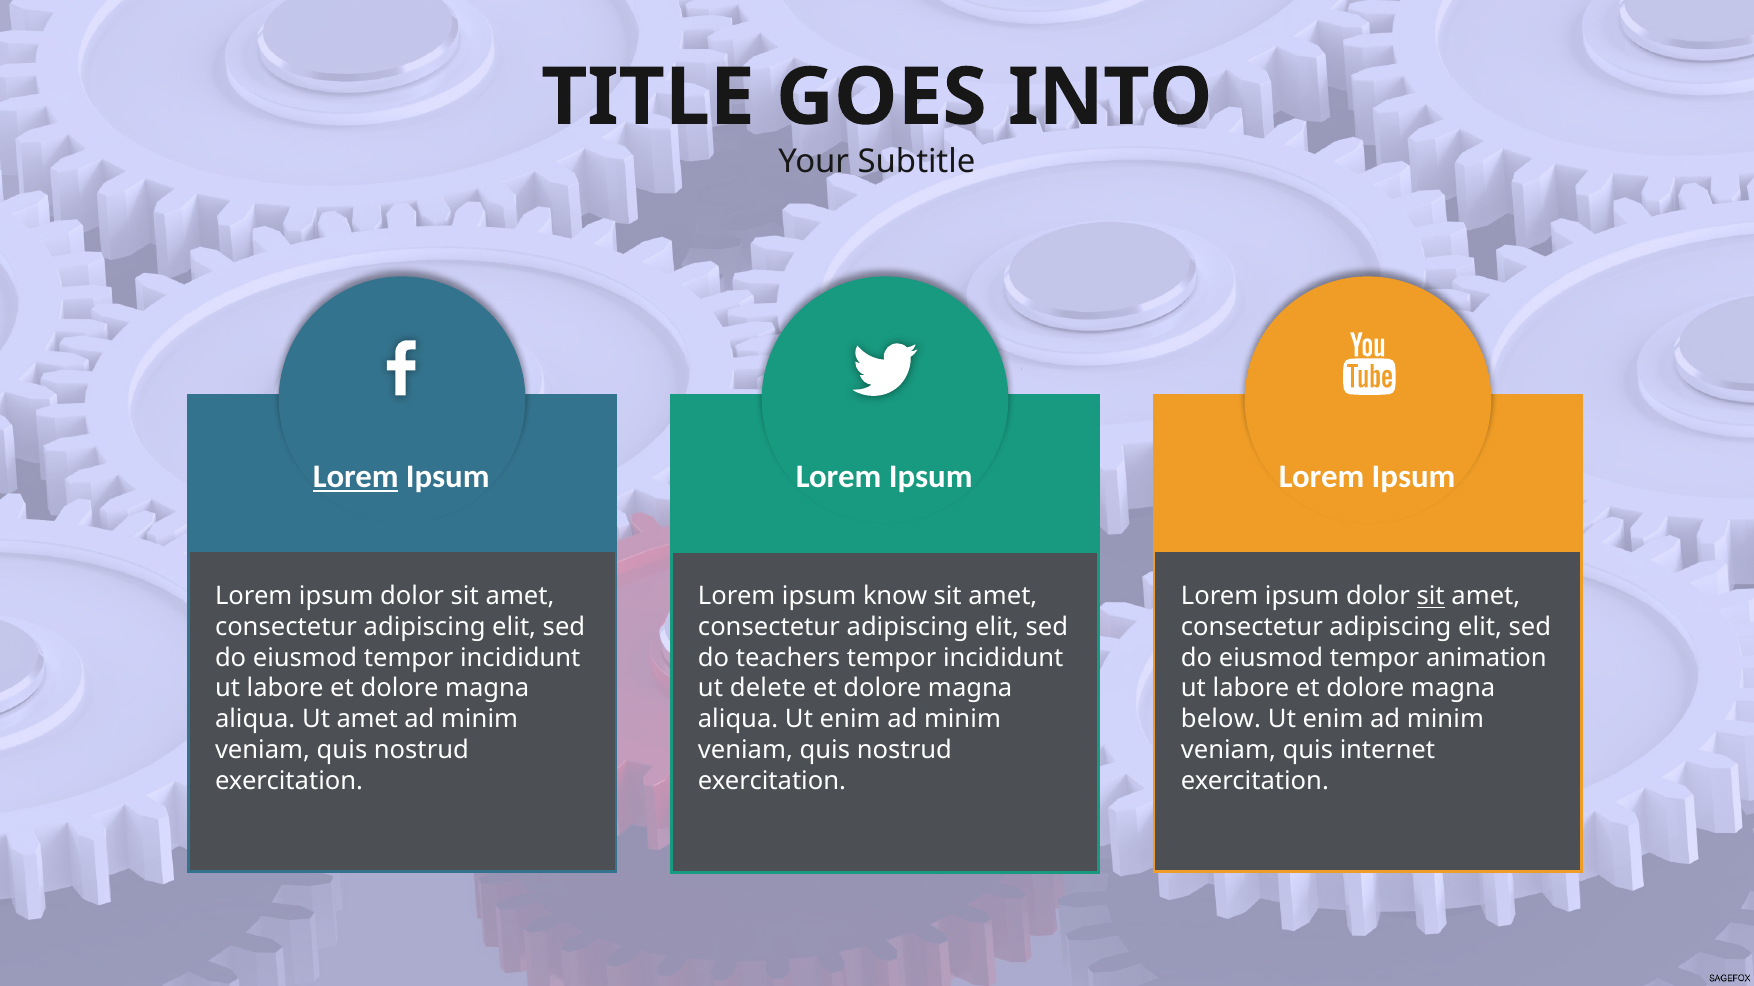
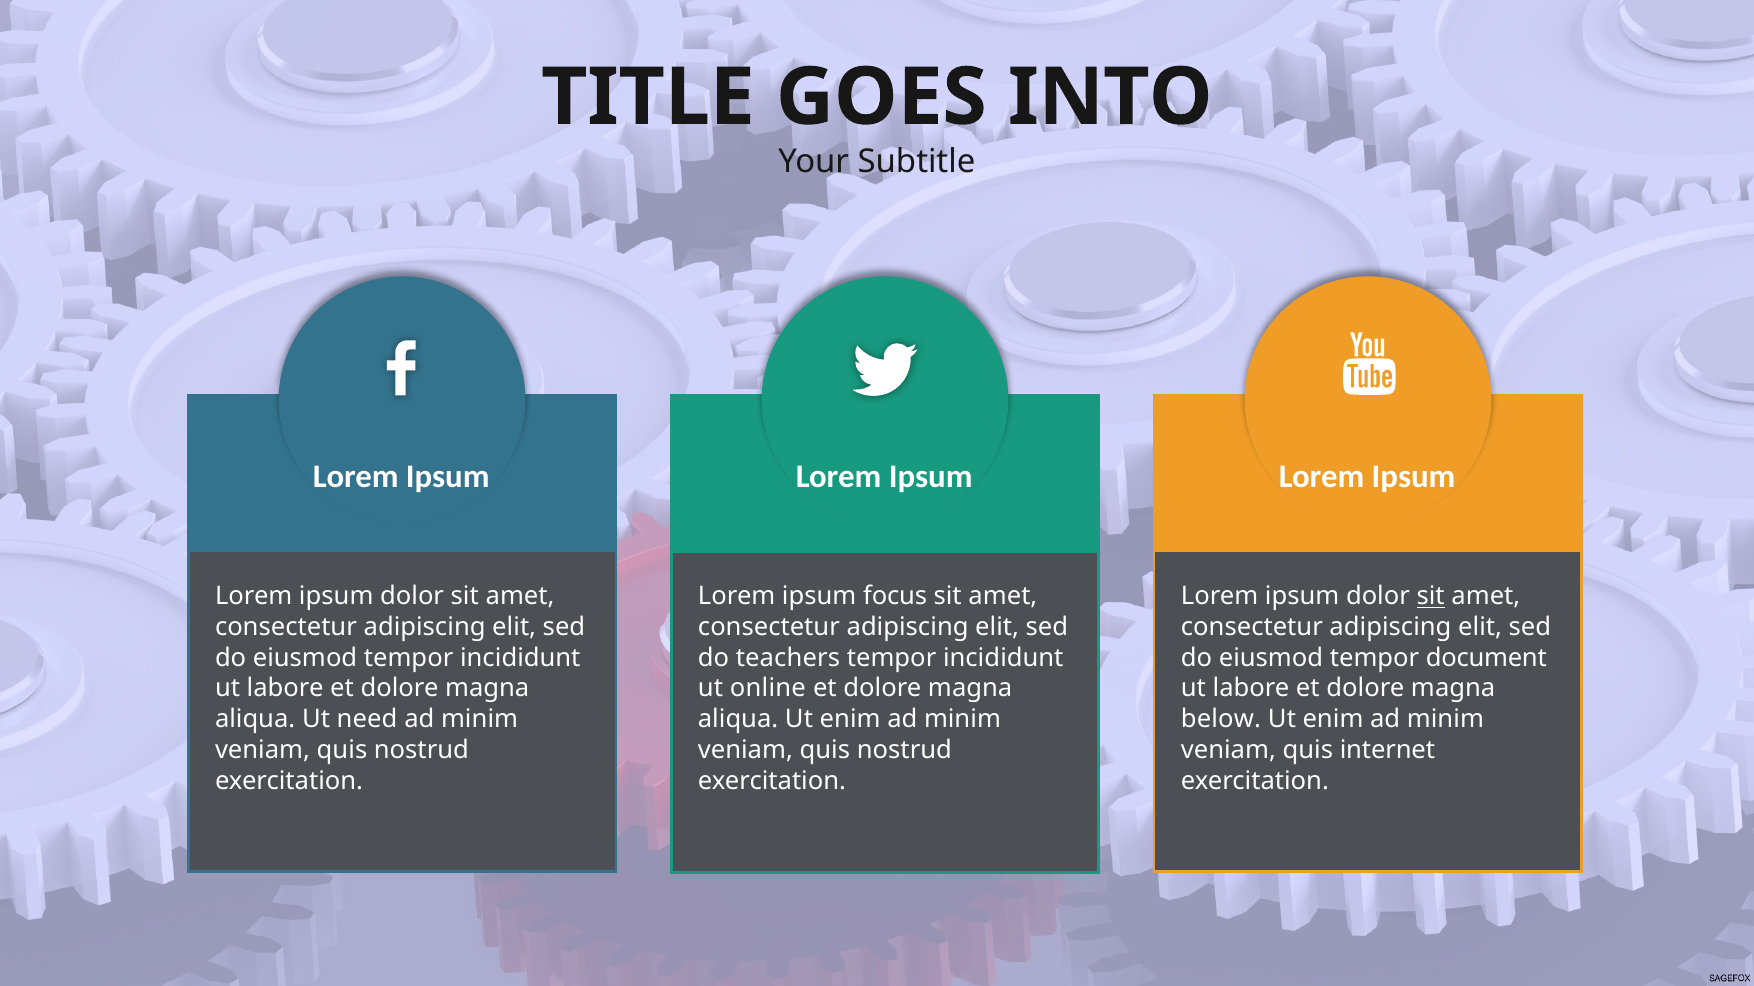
Lorem at (356, 477) underline: present -> none
know: know -> focus
animation: animation -> document
delete: delete -> online
Ut amet: amet -> need
